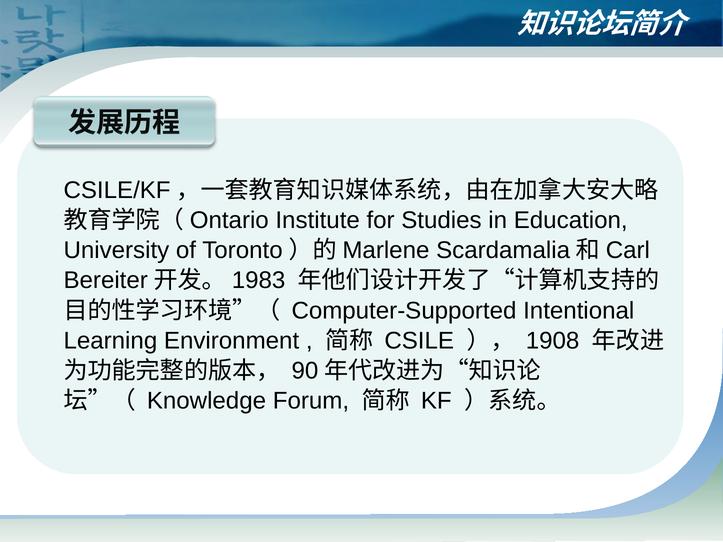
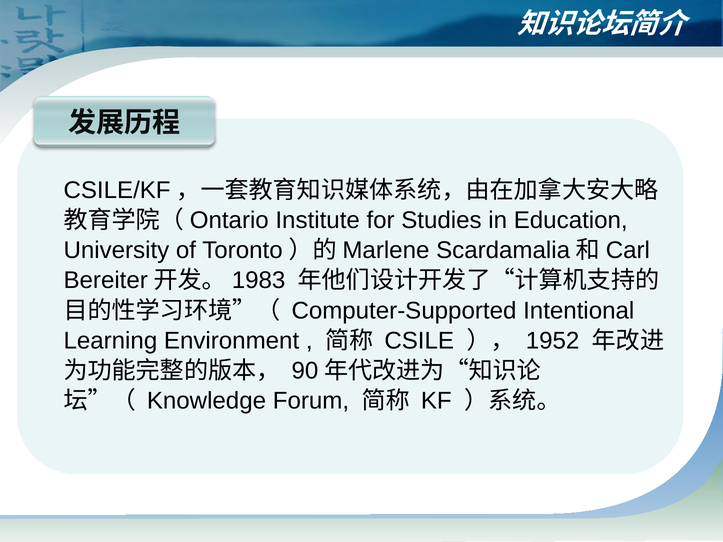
1908: 1908 -> 1952
